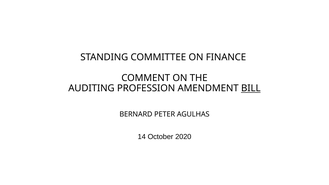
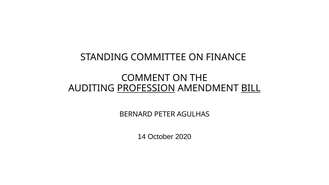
PROFESSION underline: none -> present
